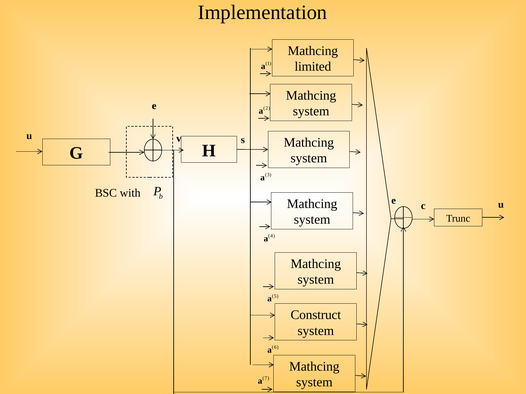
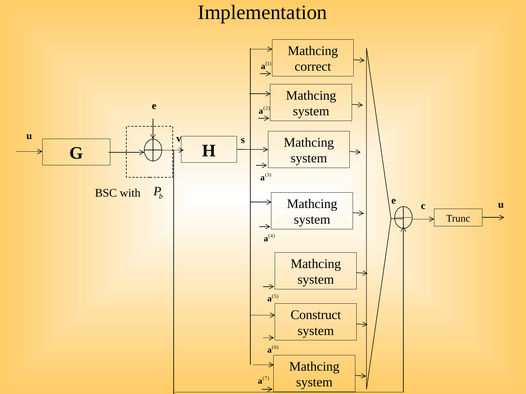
limited: limited -> correct
